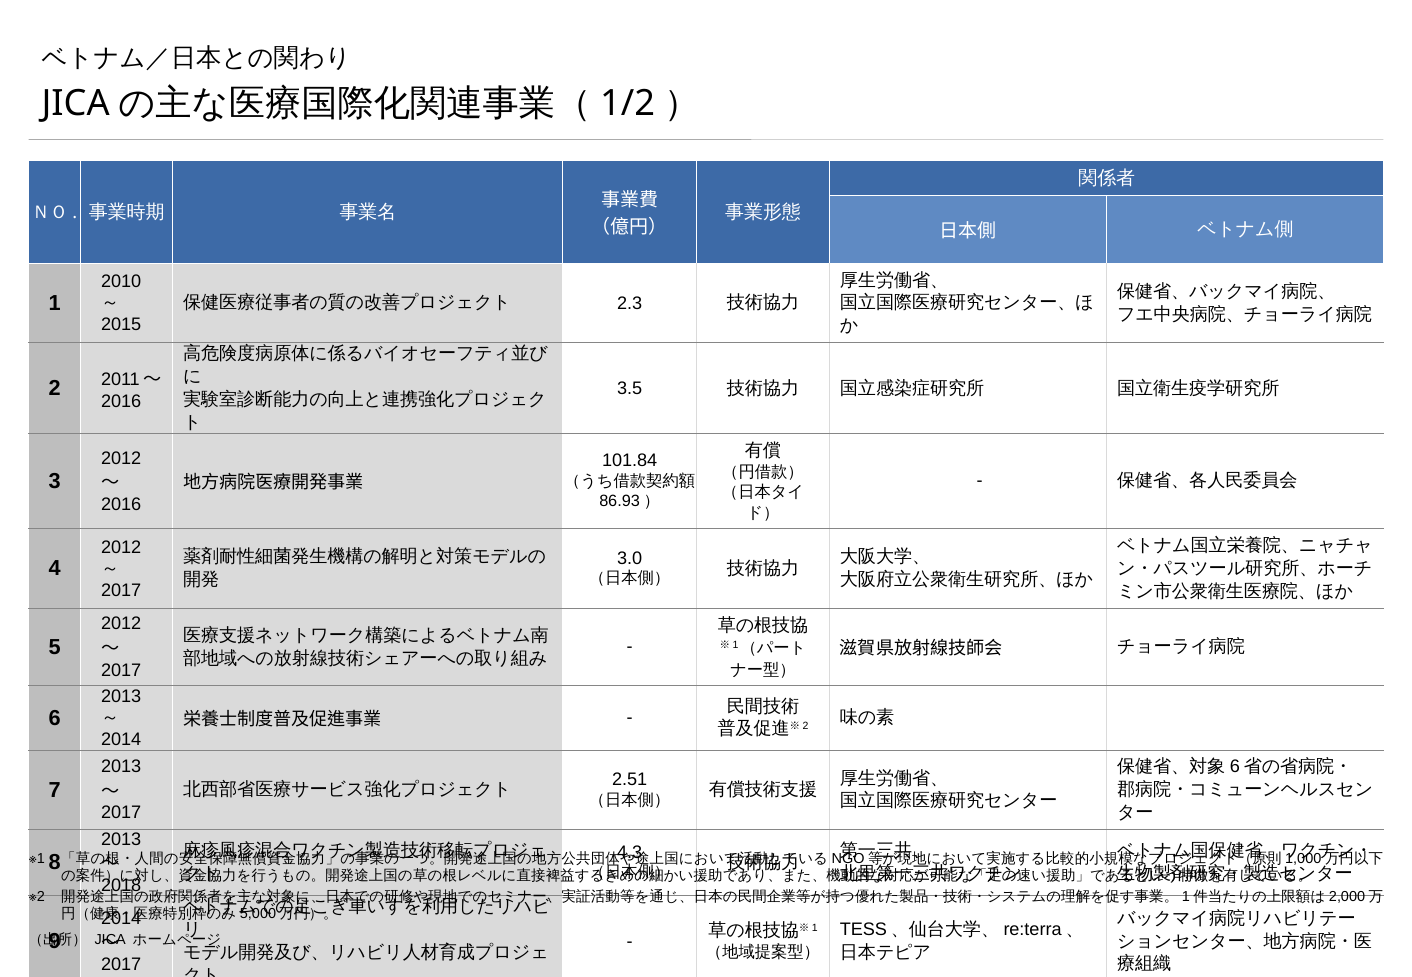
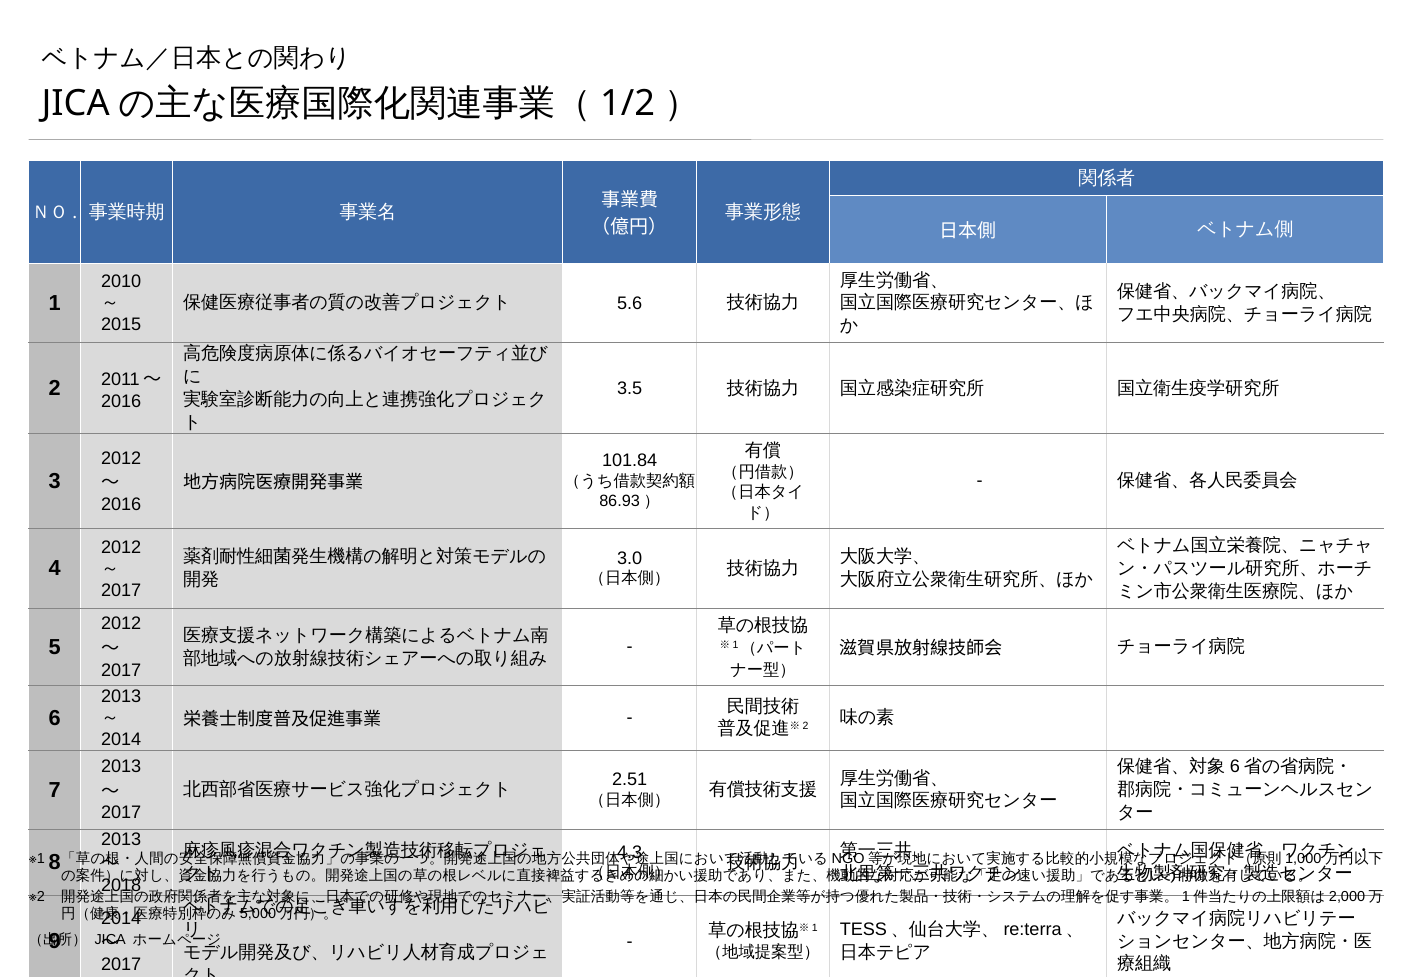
2.3: 2.3 -> 5.6
